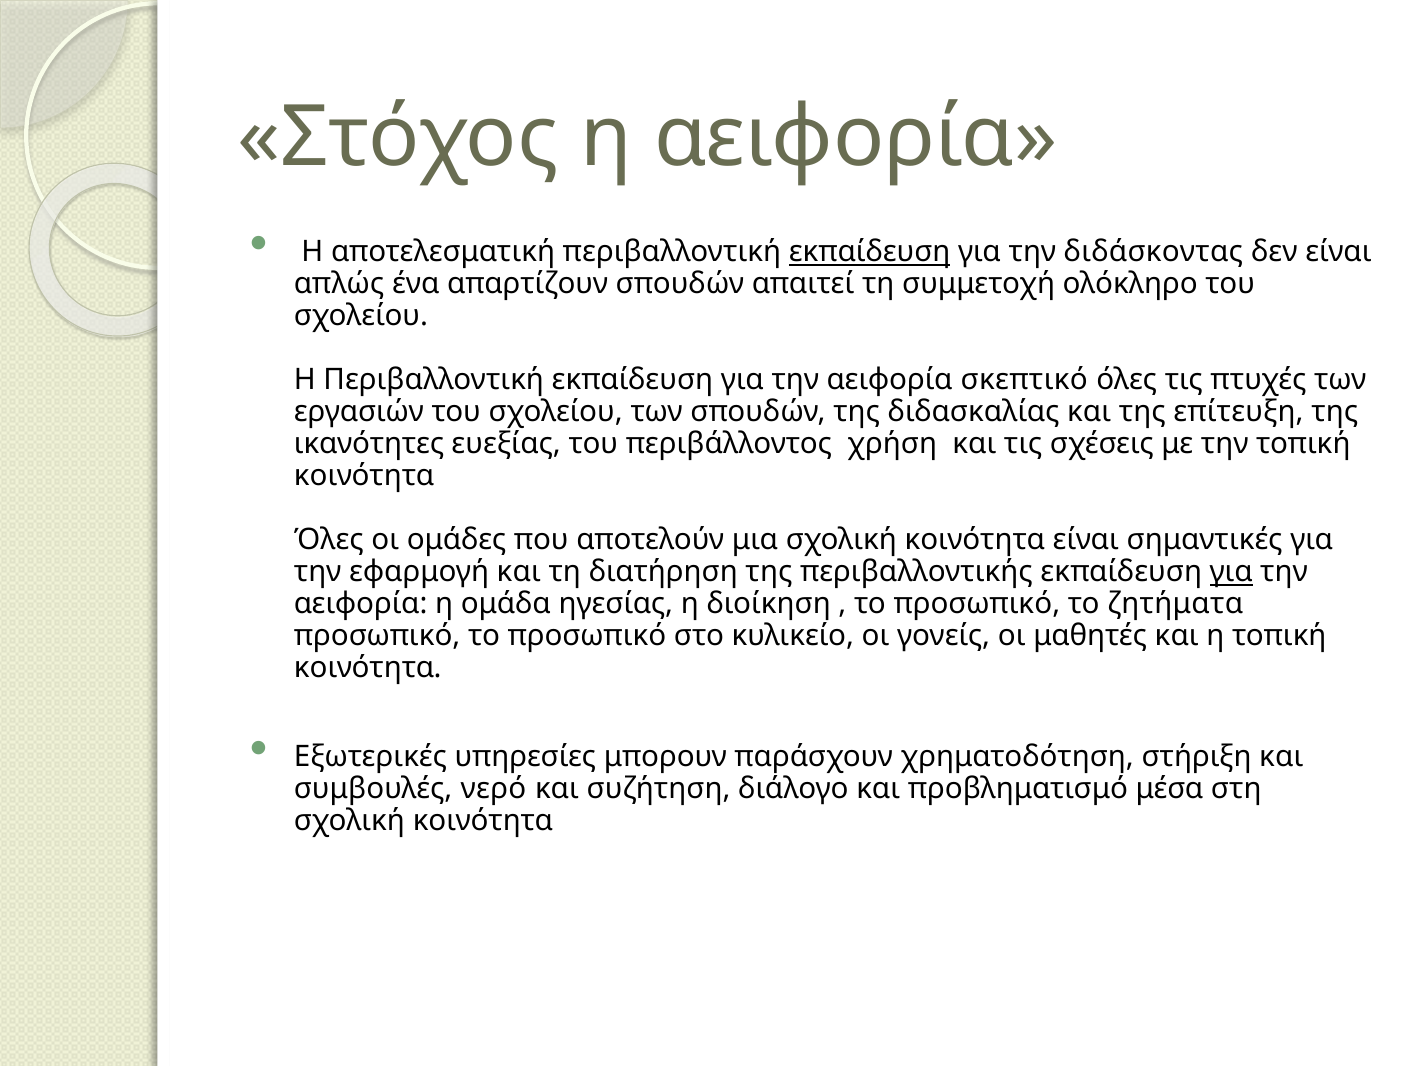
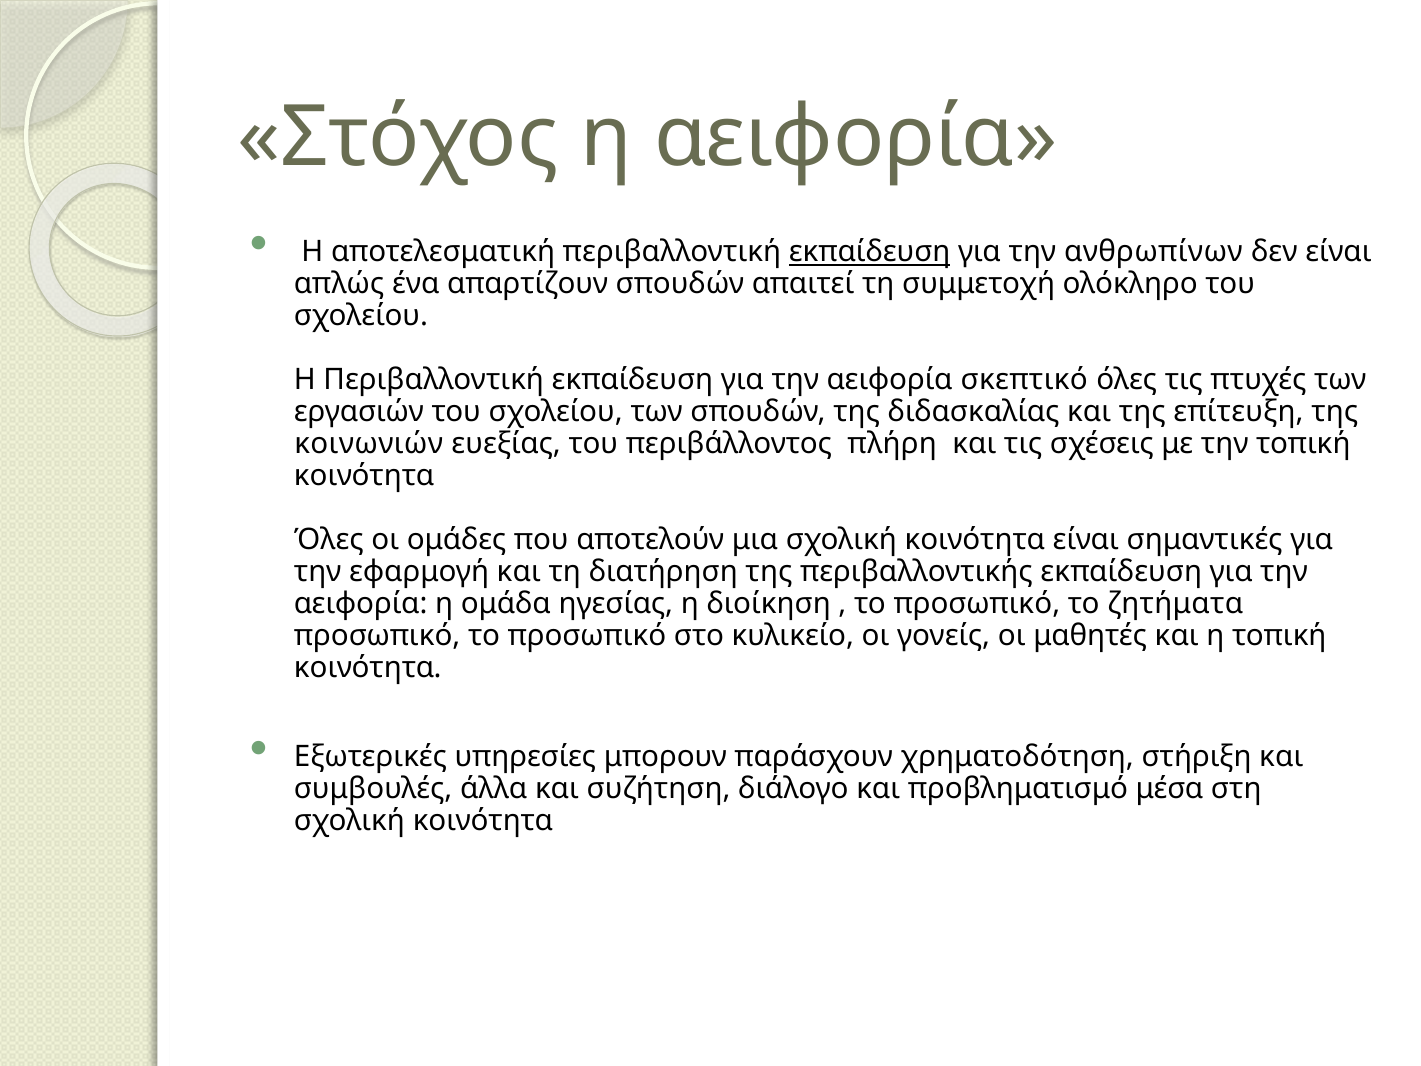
διδάσκοντας: διδάσκοντας -> ανθρωπίνων
ικανότητες: ικανότητες -> κοινωνιών
χρήση: χρήση -> πλήρη
για at (1231, 572) underline: present -> none
νερό: νερό -> άλλα
